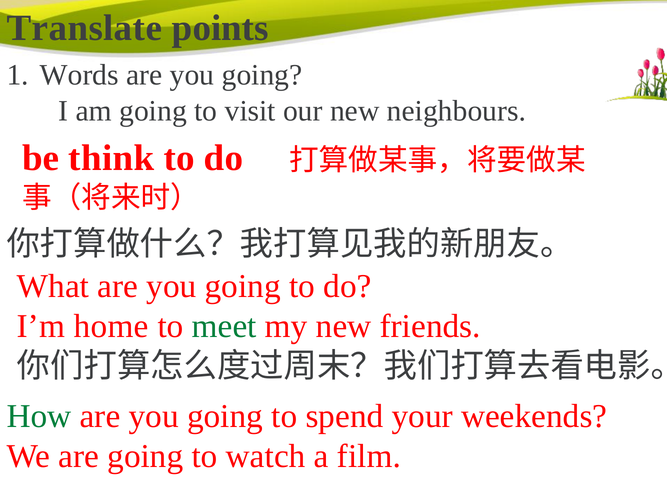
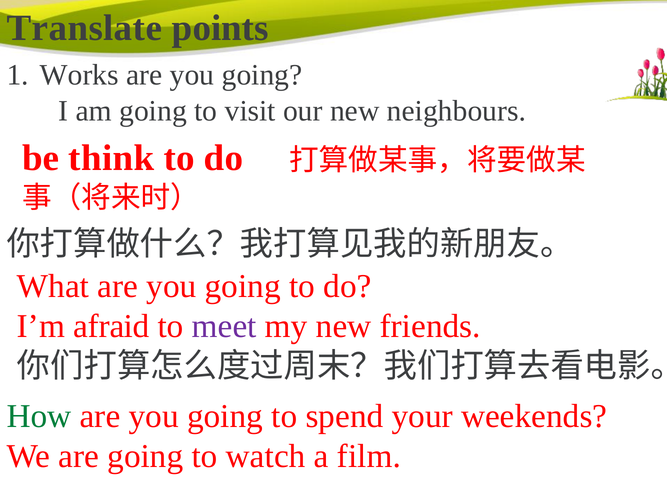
Words: Words -> Works
home: home -> afraid
meet colour: green -> purple
